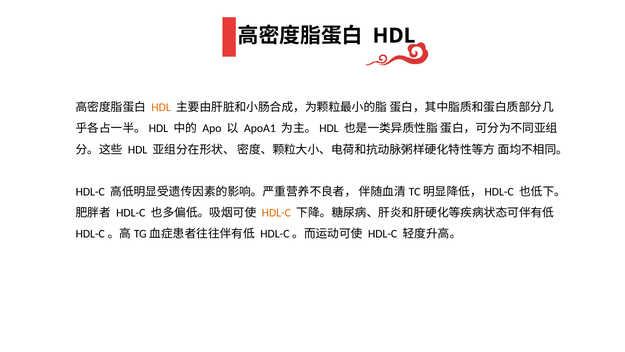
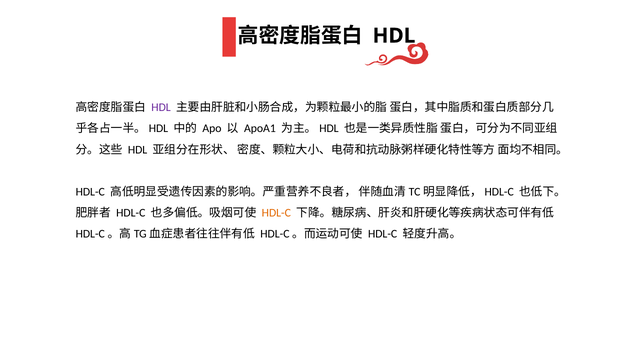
HDL at (161, 107) colour: orange -> purple
